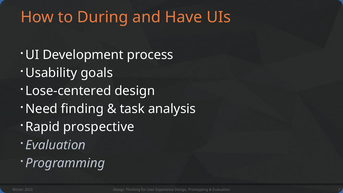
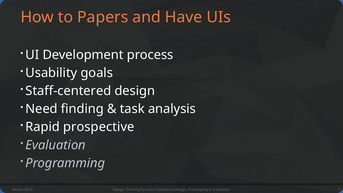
During: During -> Papers
Lose-centered: Lose-centered -> Staff-centered
